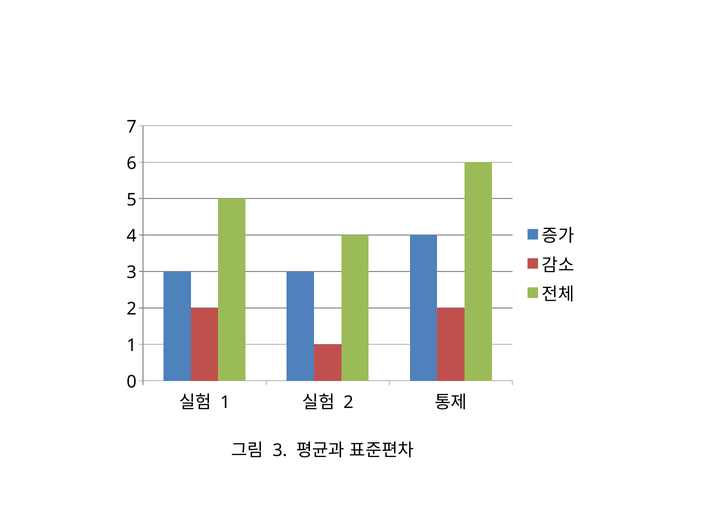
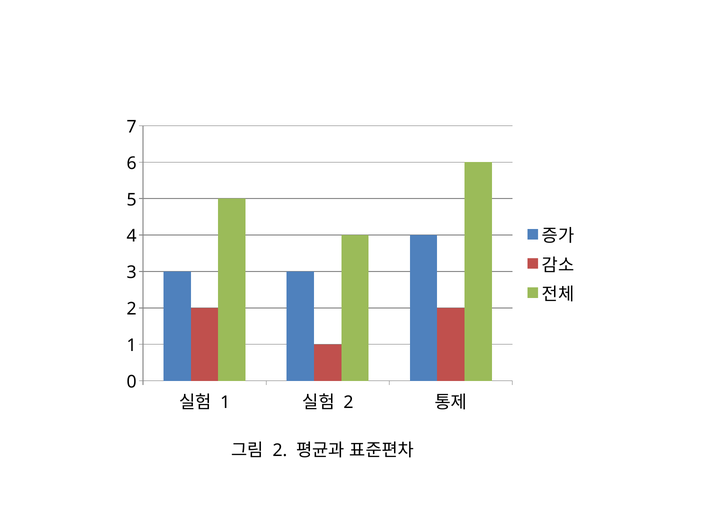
3 at (280, 450): 3 -> 2
